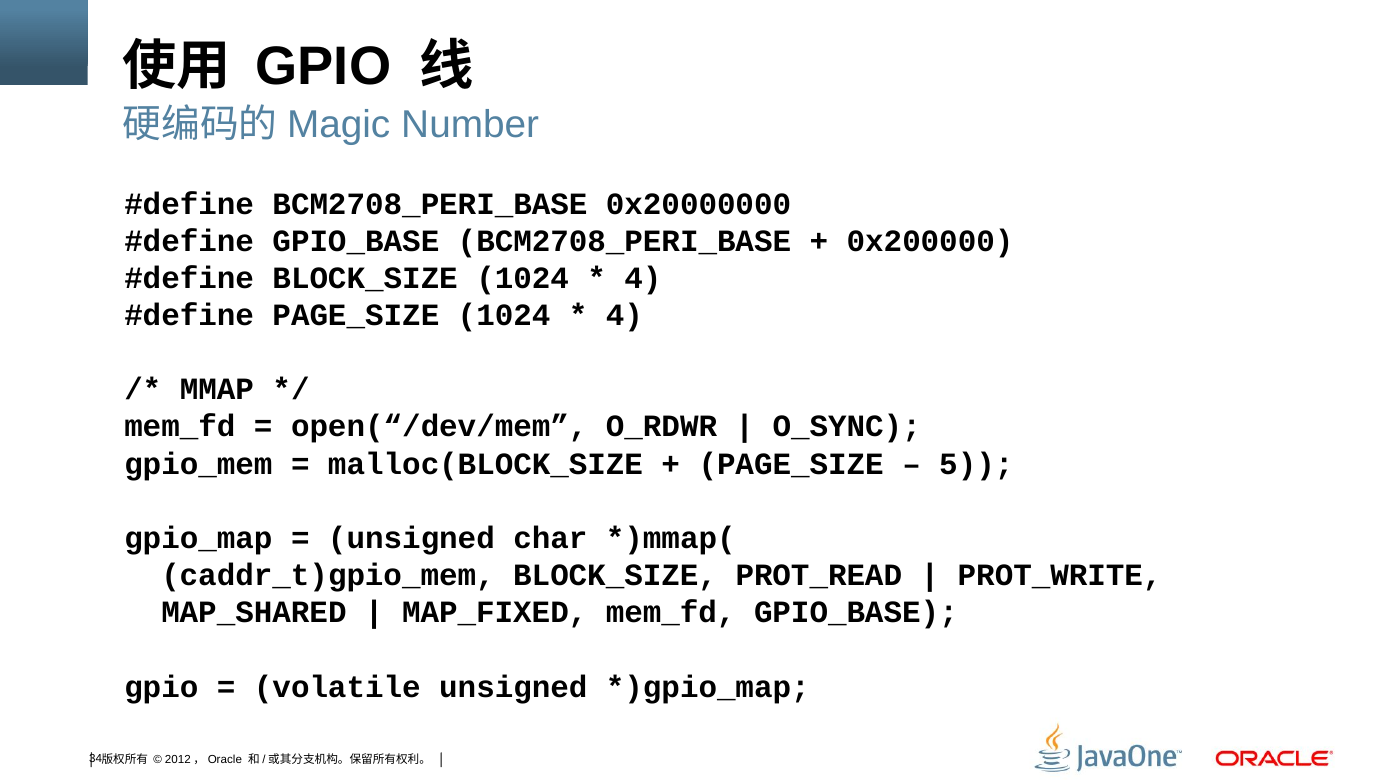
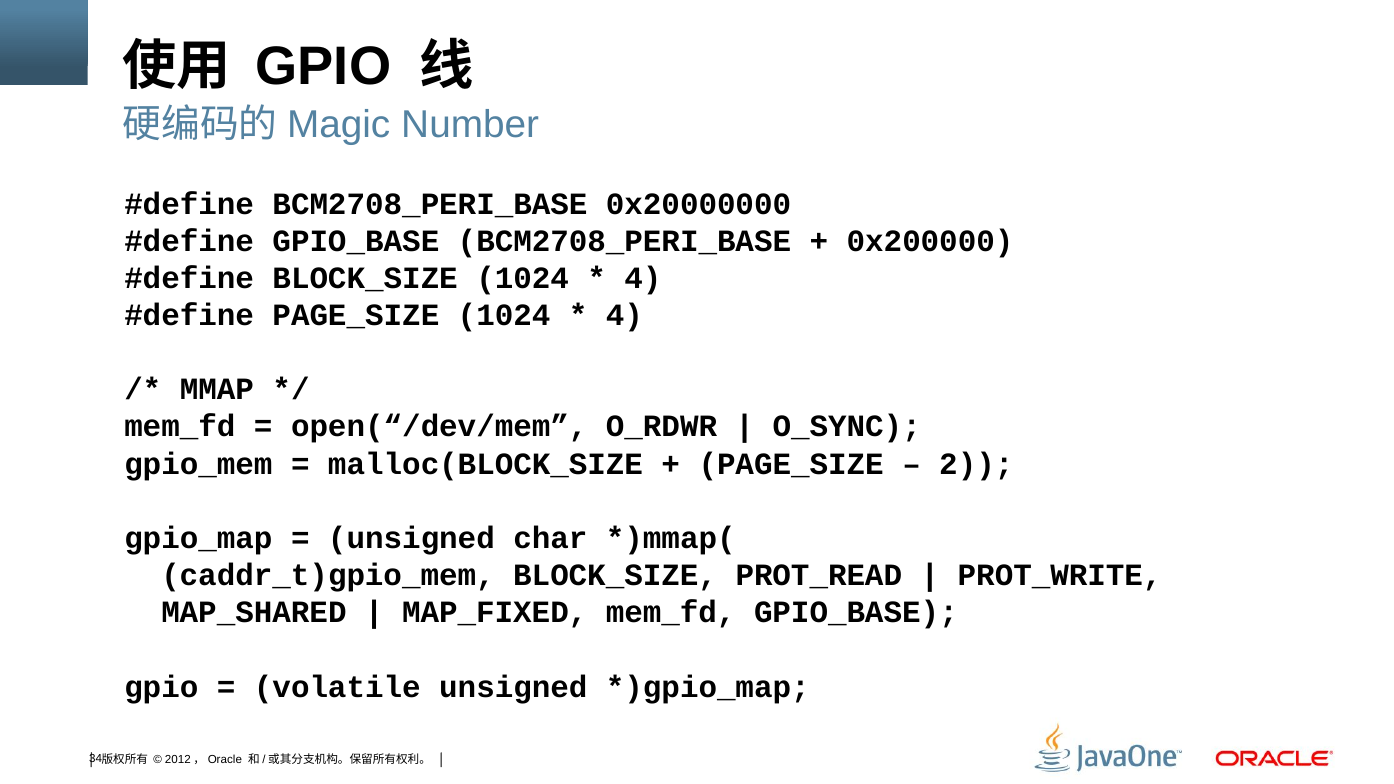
5: 5 -> 2
